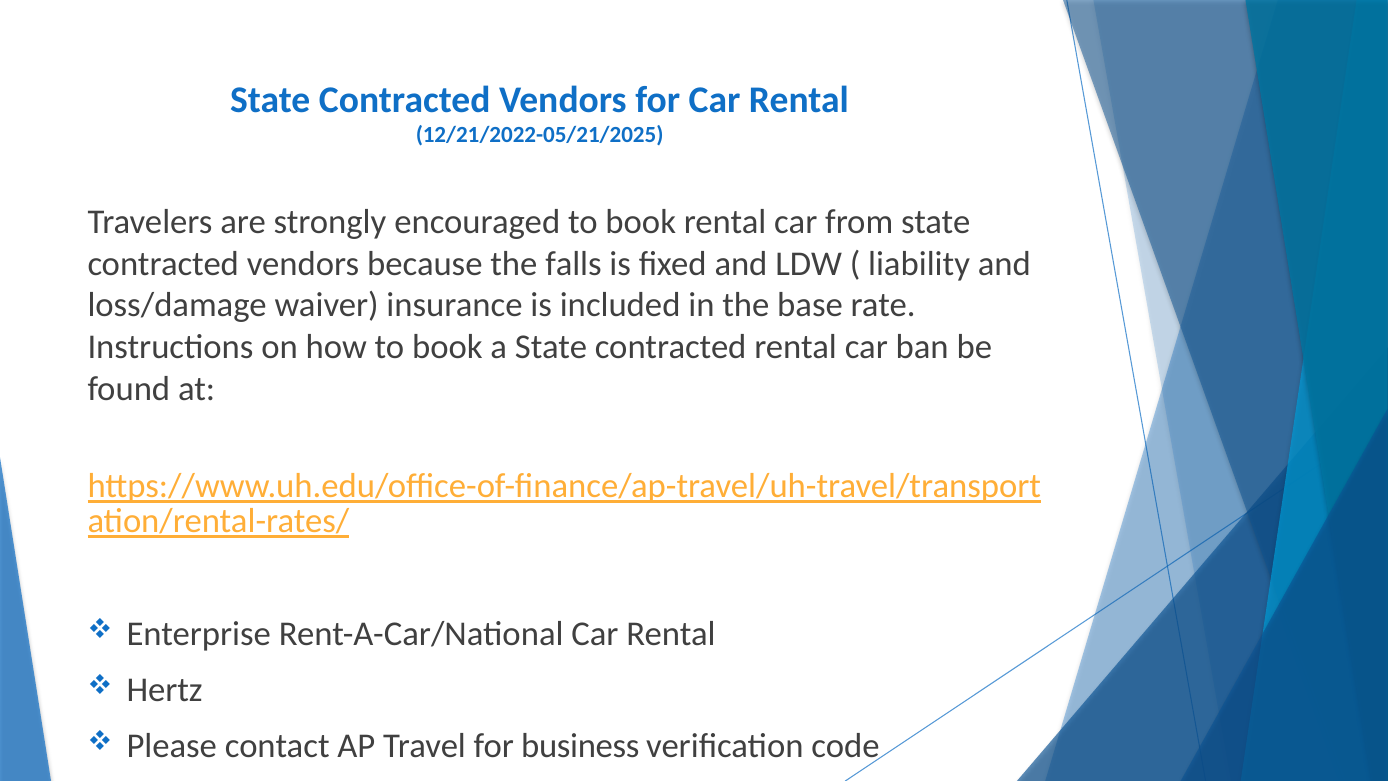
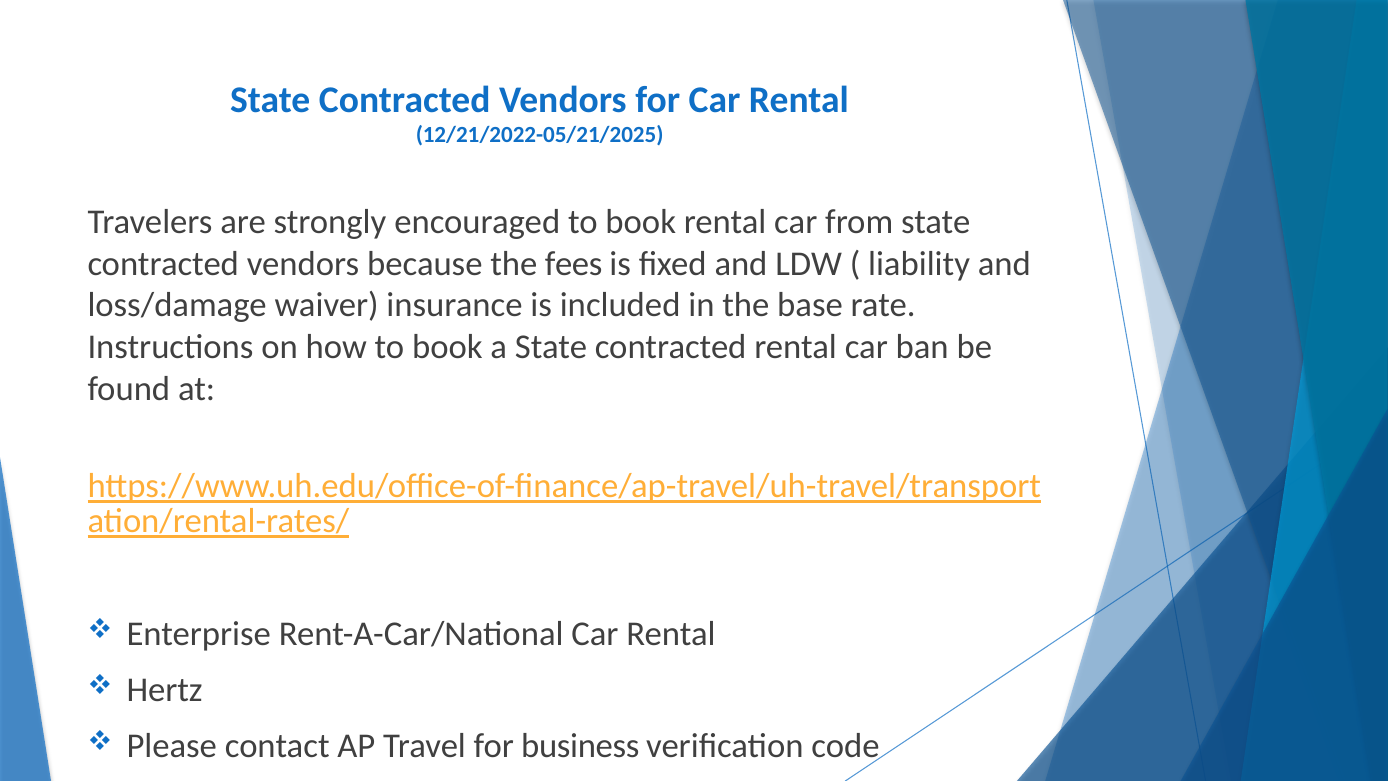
falls: falls -> fees
